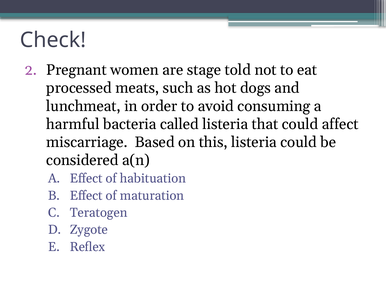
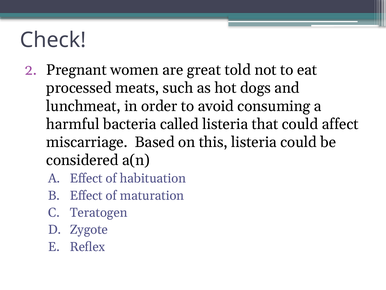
stage: stage -> great
